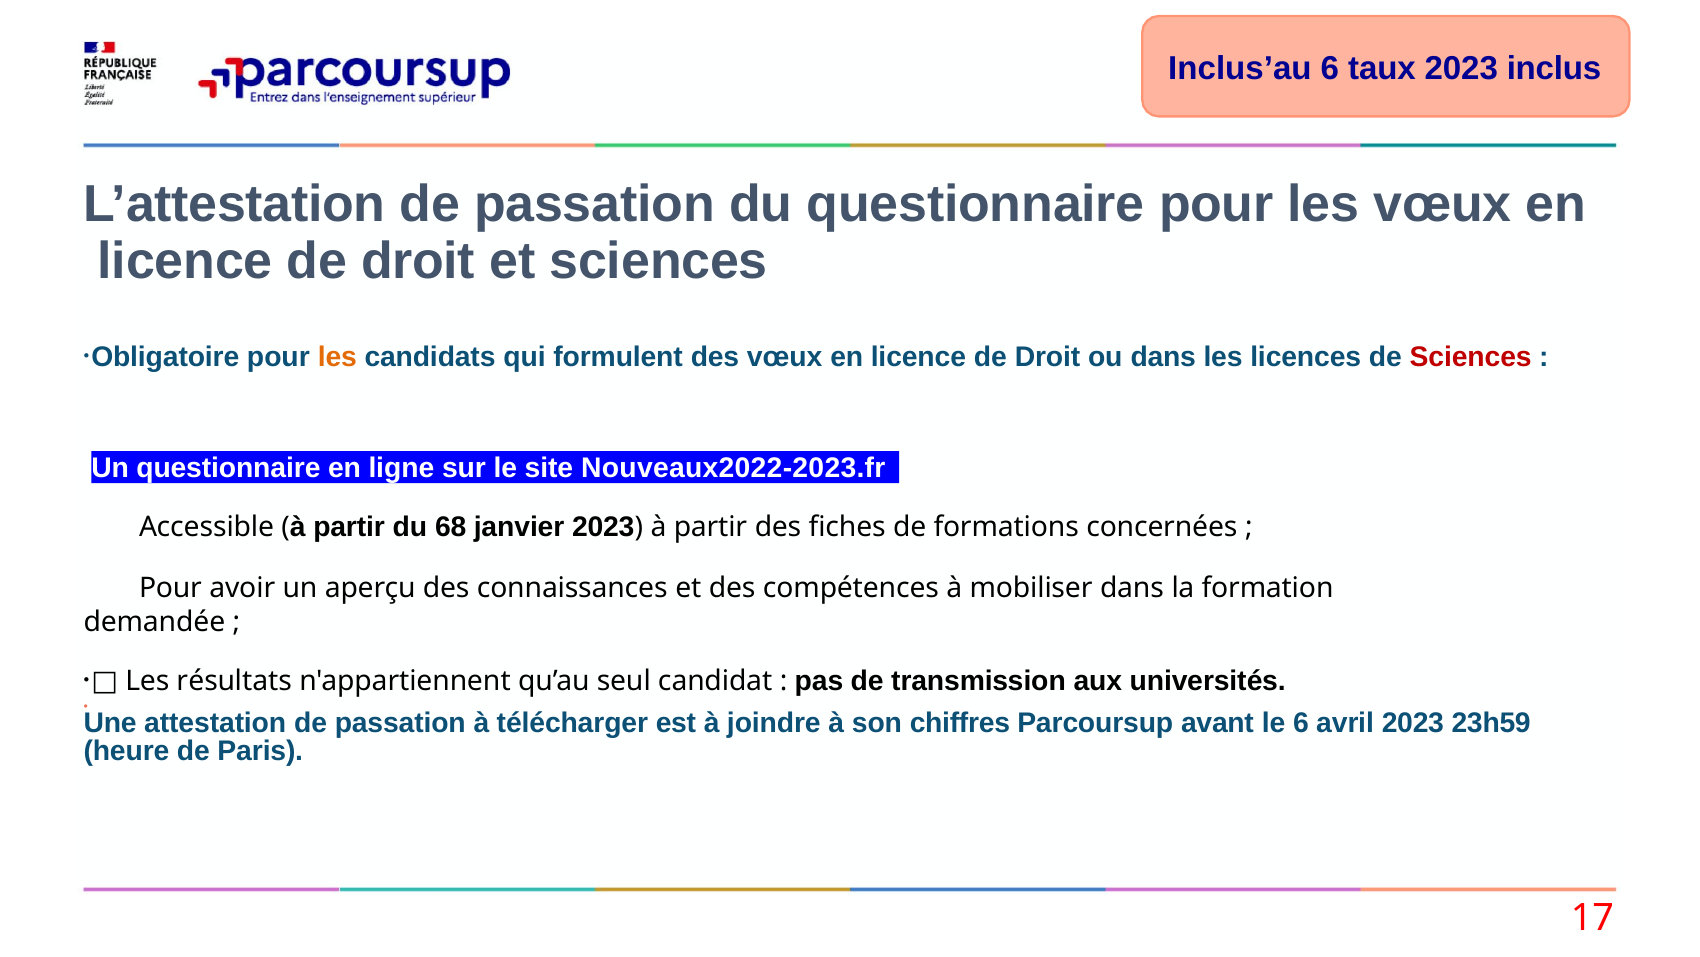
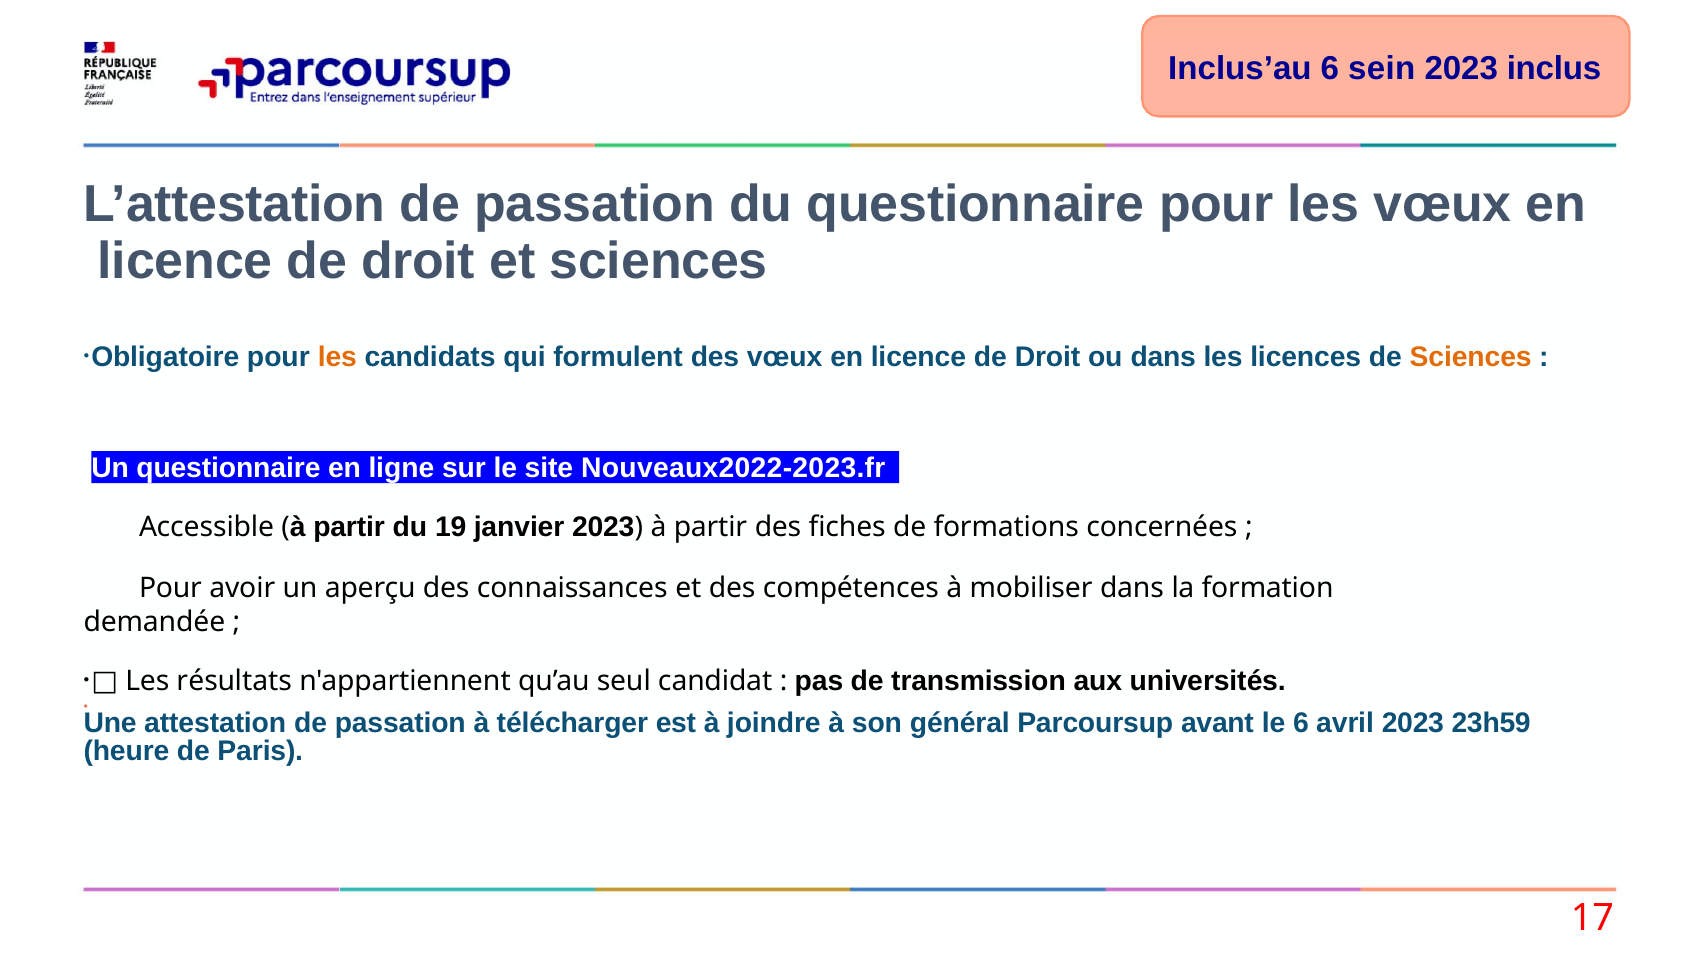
taux: taux -> sein
Sciences at (1471, 357) colour: red -> orange
68: 68 -> 19
chiffres: chiffres -> général
